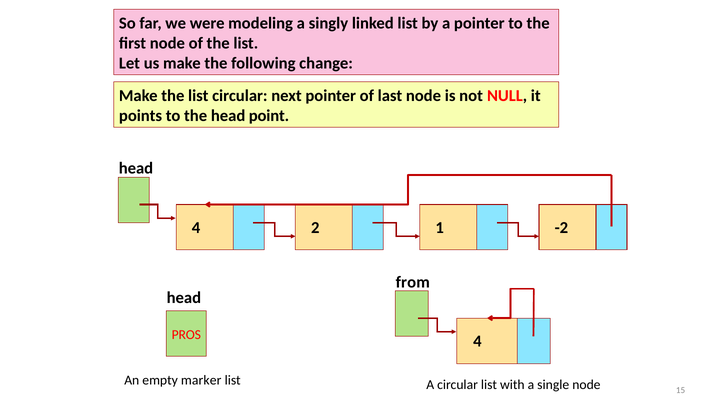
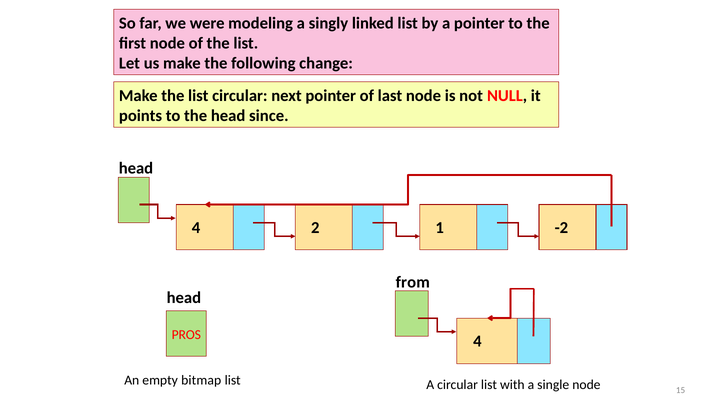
point: point -> since
marker: marker -> bitmap
